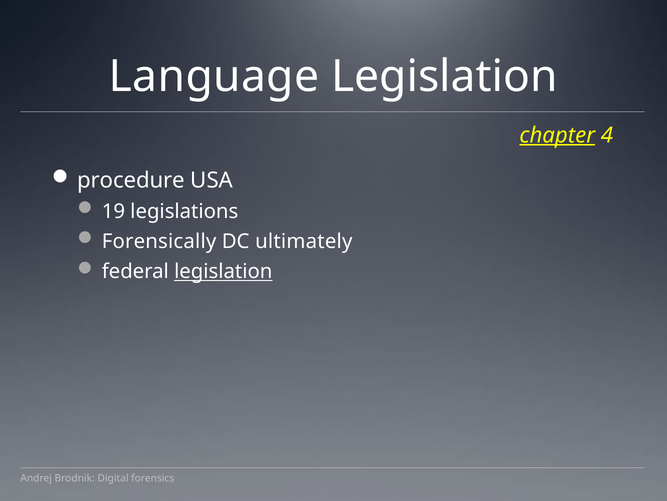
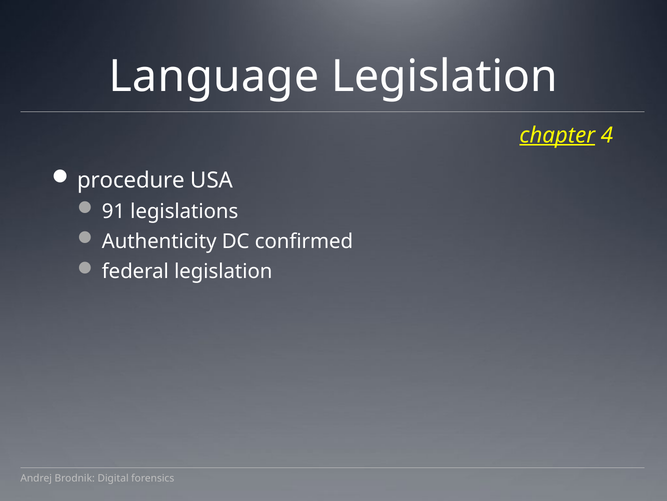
19: 19 -> 91
Forensically: Forensically -> Authenticity
ultimately: ultimately -> confirmed
legislation at (223, 271) underline: present -> none
